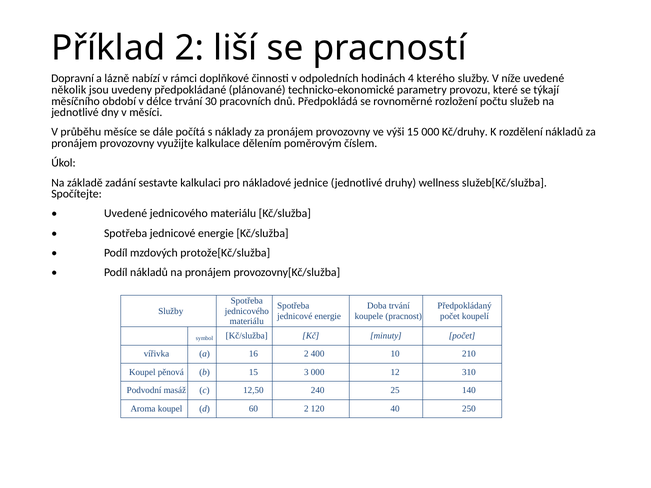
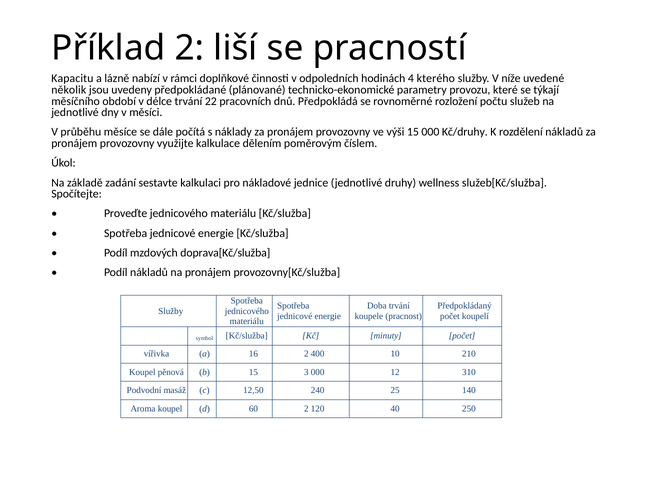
Dopravní: Dopravní -> Kapacitu
30: 30 -> 22
Uvedené at (126, 214): Uvedené -> Proveďte
protože[Kč/služba: protože[Kč/služba -> doprava[Kč/služba
